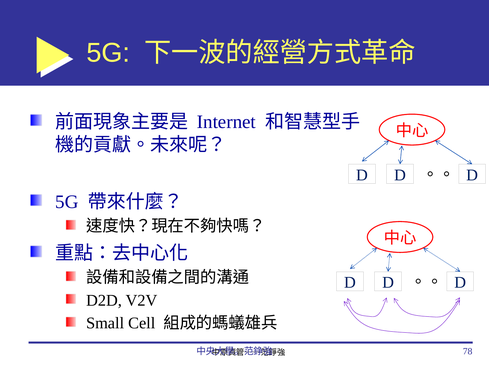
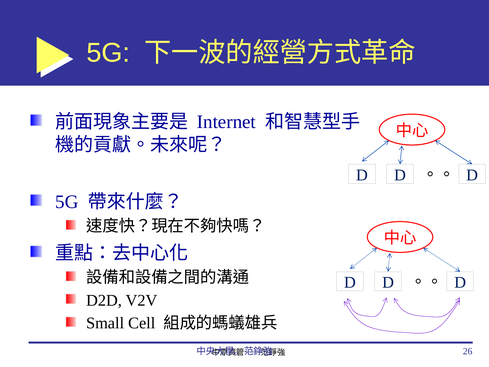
78: 78 -> 26
